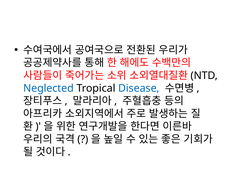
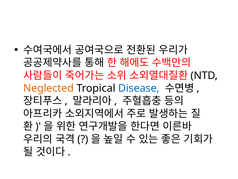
Neglected colour: blue -> orange
